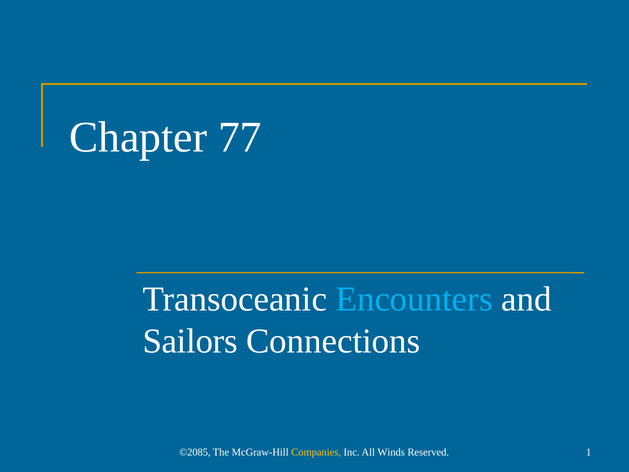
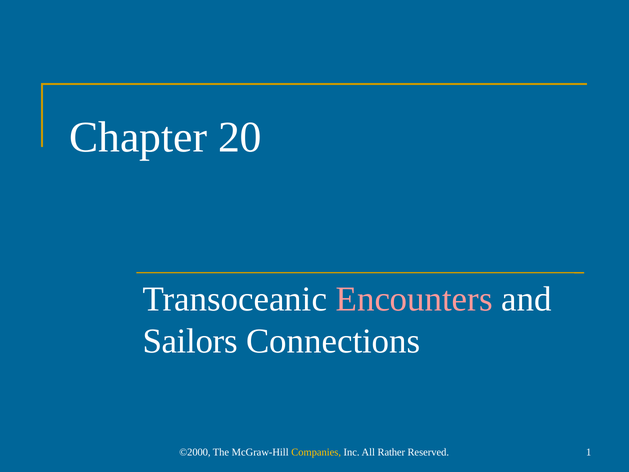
77: 77 -> 20
Encounters colour: light blue -> pink
©2085: ©2085 -> ©2000
Winds: Winds -> Rather
